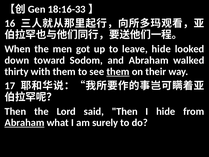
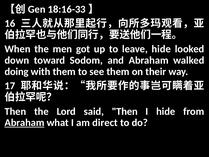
thirty: thirty -> doing
them at (118, 72) underline: present -> none
surely: surely -> direct
